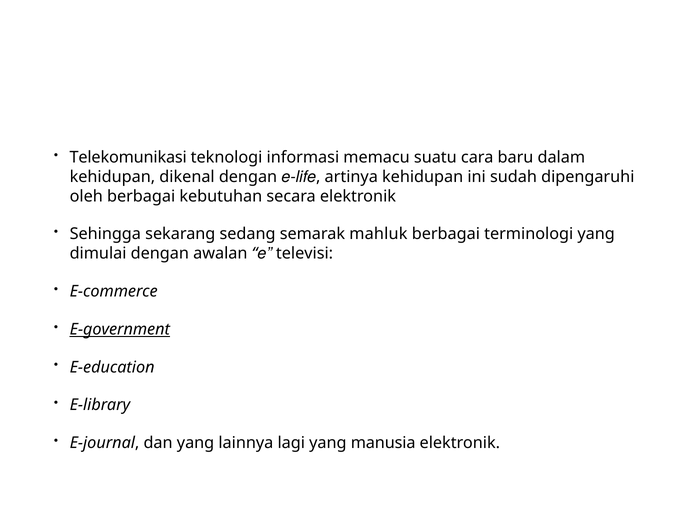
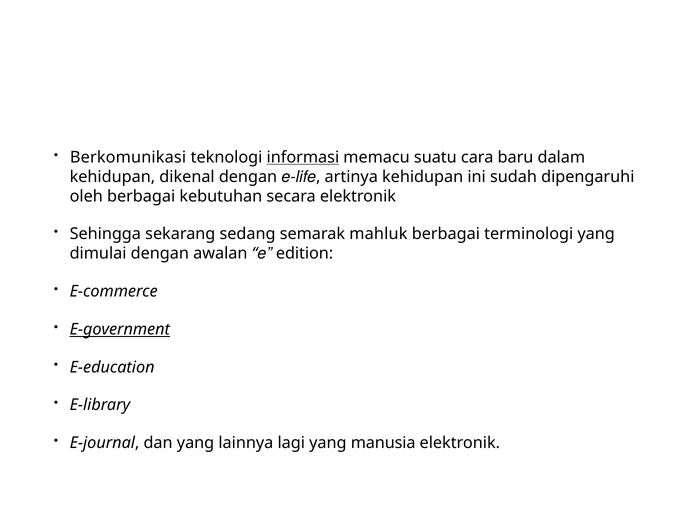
Telekomunikasi: Telekomunikasi -> Berkomunikasi
informasi underline: none -> present
televisi: televisi -> edition
